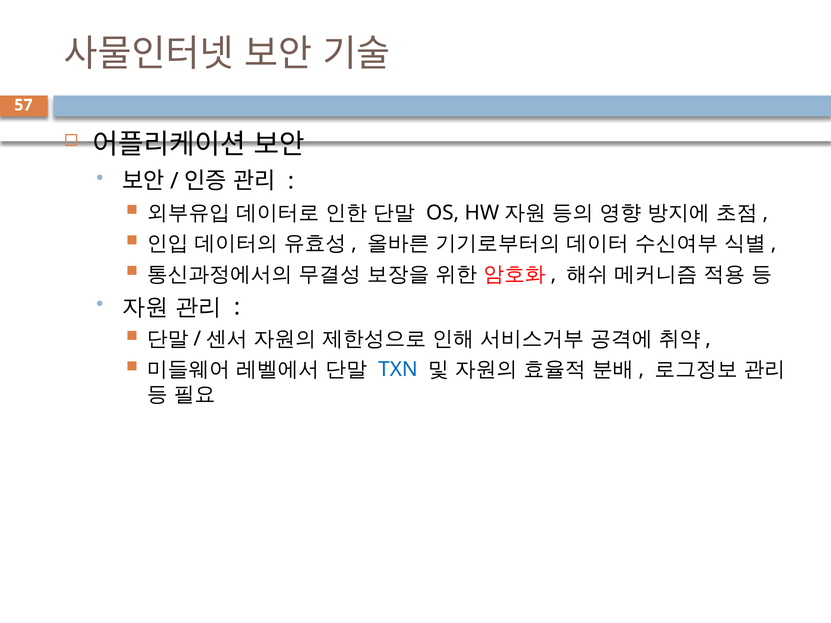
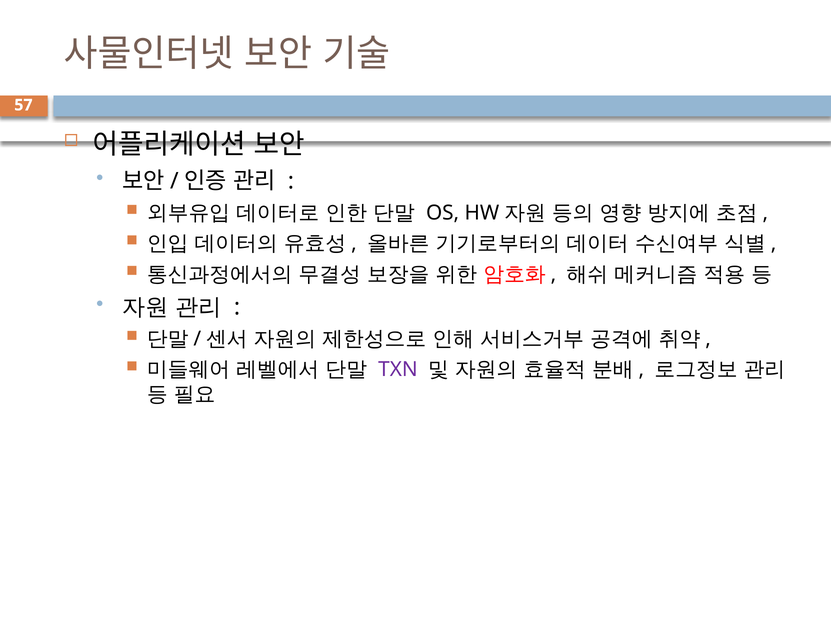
TXN colour: blue -> purple
